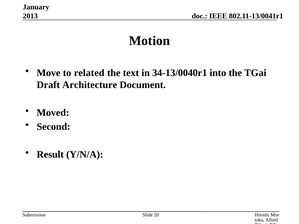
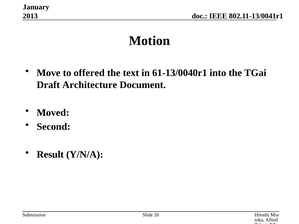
related: related -> offered
34-13/0040r1: 34-13/0040r1 -> 61-13/0040r1
